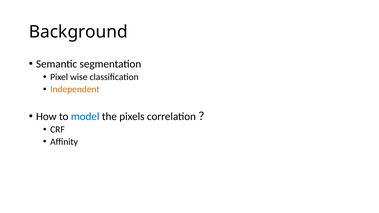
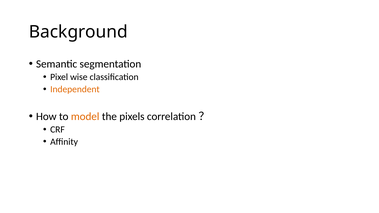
model colour: blue -> orange
